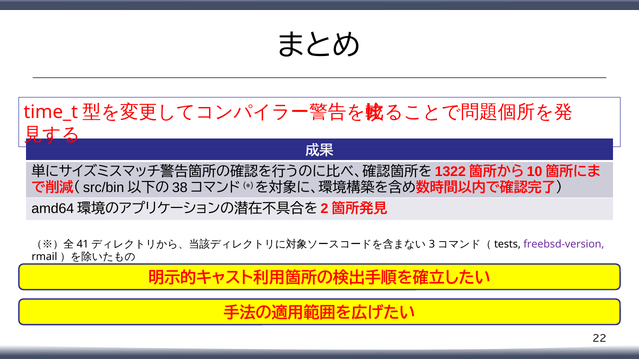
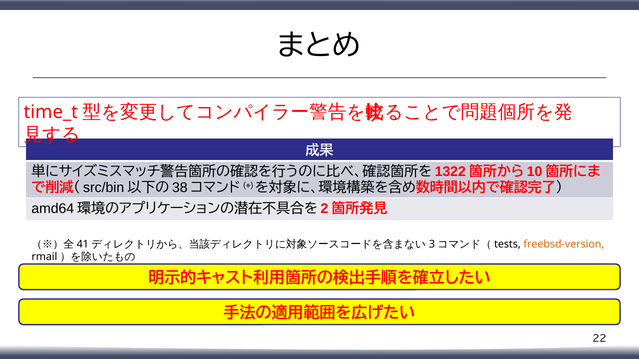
freebsd-version colour: purple -> orange
